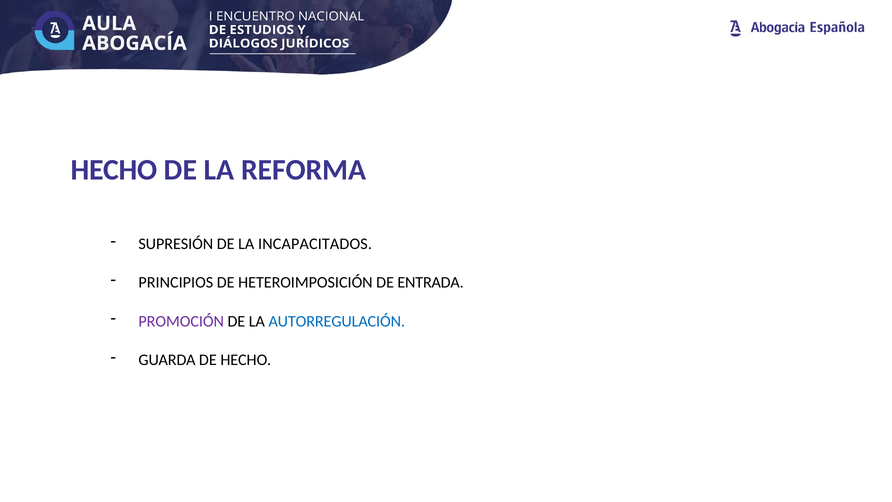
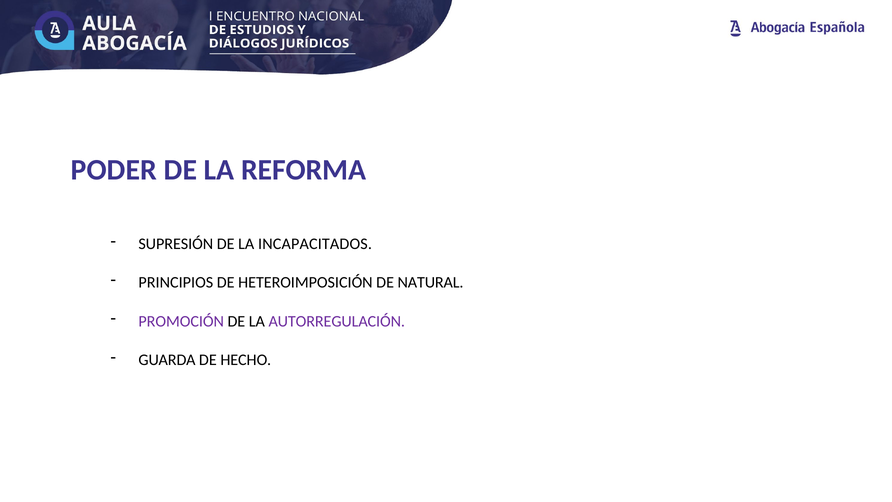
HECHO at (114, 170): HECHO -> PODER
ENTRADA: ENTRADA -> NATURAL
AUTORREGULACIÓN colour: blue -> purple
